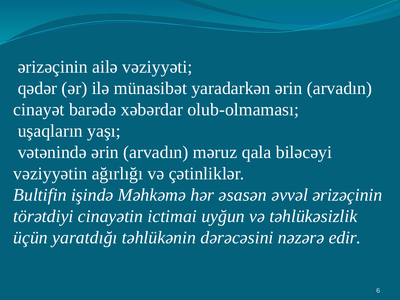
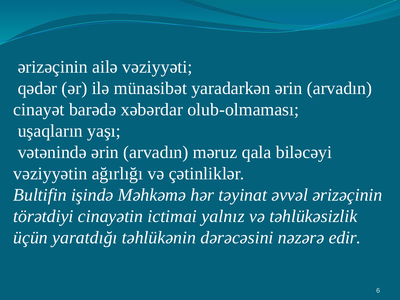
əsasən: əsasən -> təyinat
uyğun: uyğun -> yalnız
